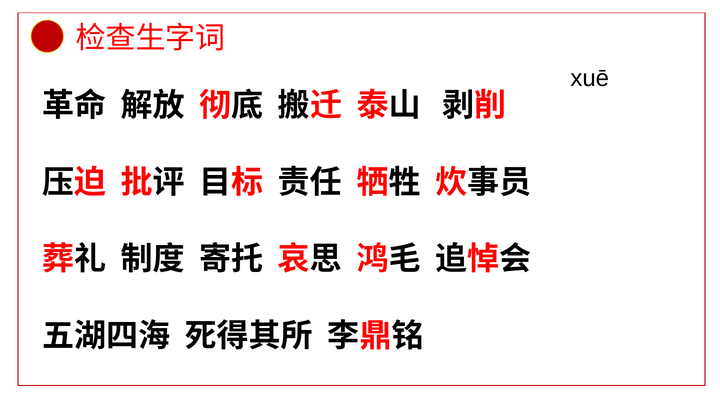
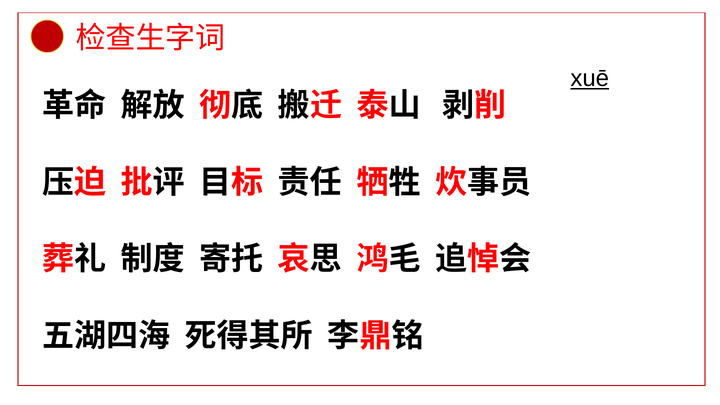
xuē underline: none -> present
